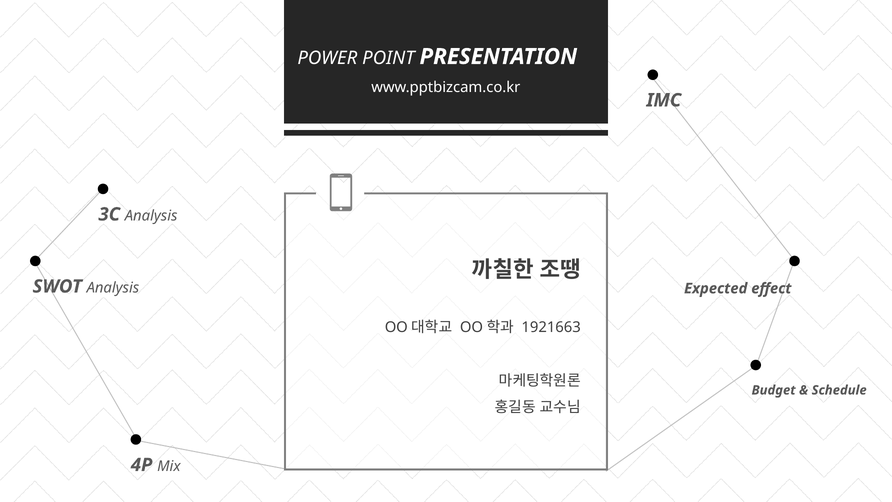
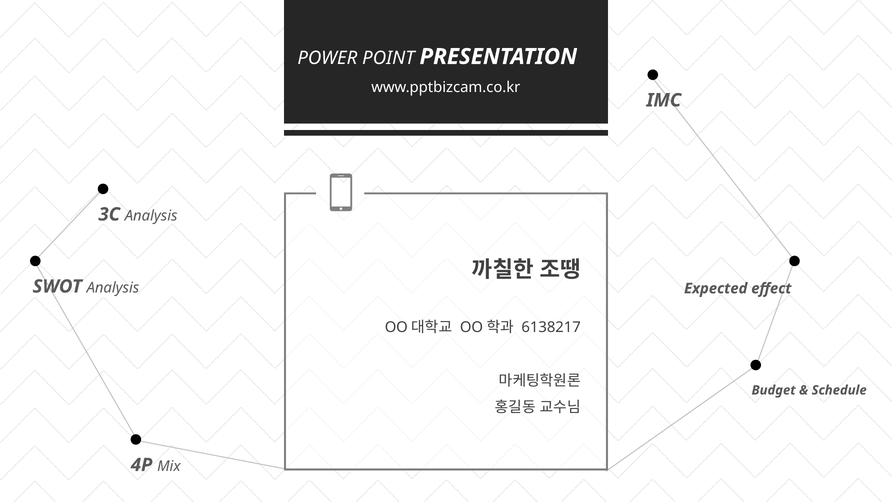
1921663: 1921663 -> 6138217
